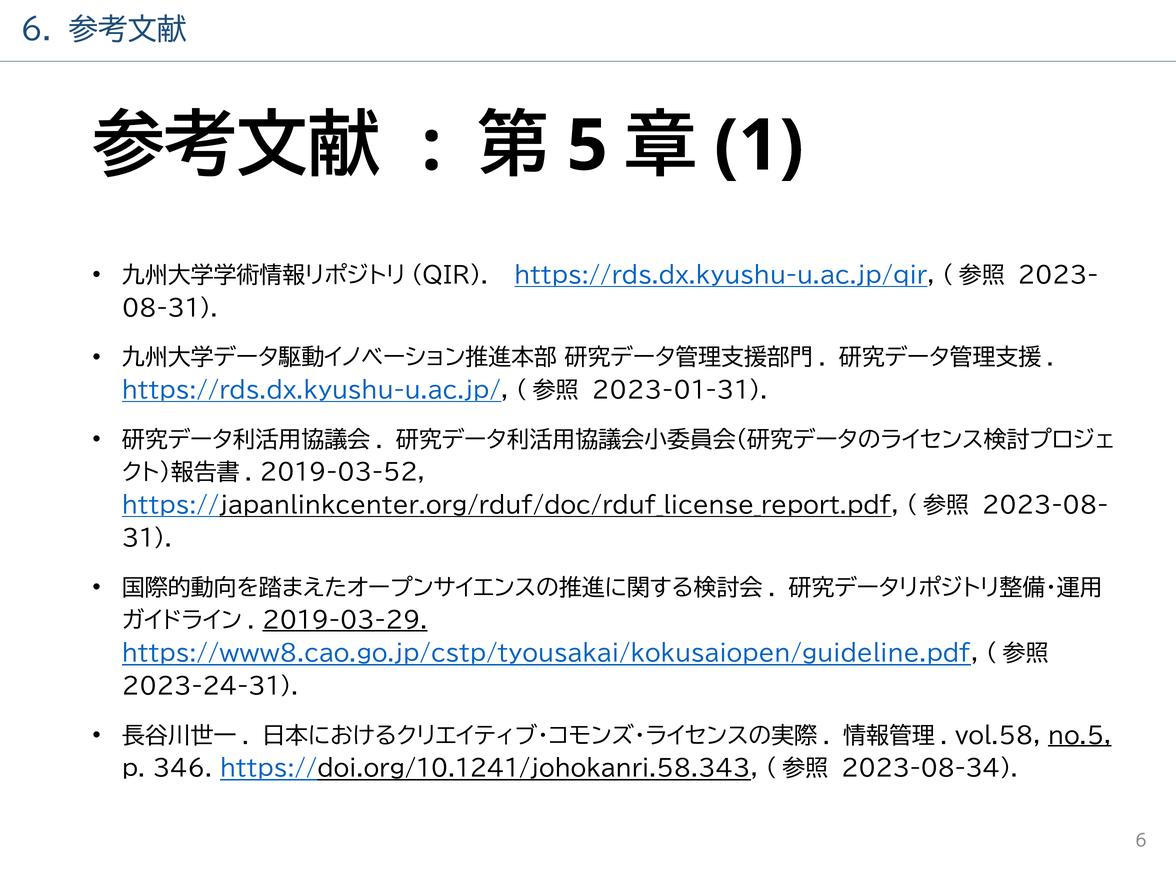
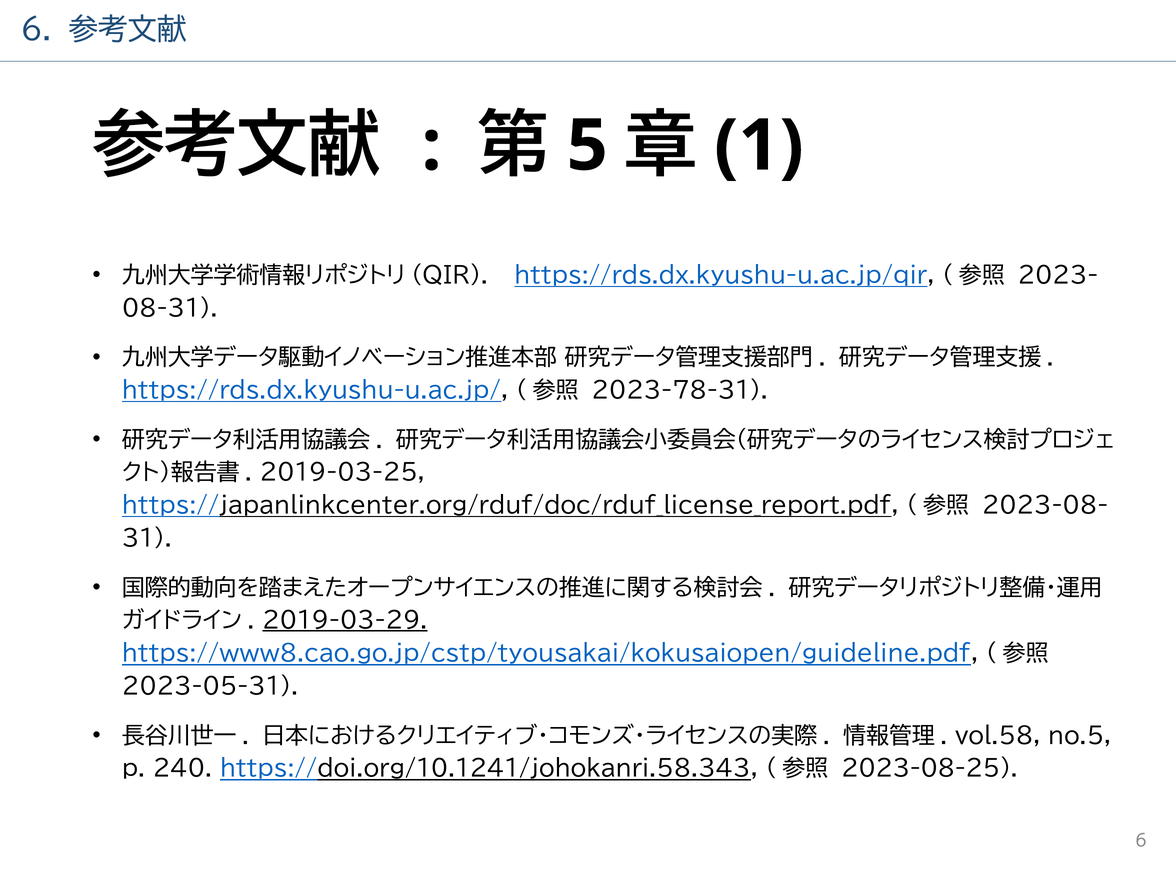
2023-01-31: 2023-01-31 -> 2023-78-31
2019-03-52: 2019-03-52 -> 2019-03-25
2023-24-31: 2023-24-31 -> 2023-05-31
no.5 underline: present -> none
346: 346 -> 240
2023-08-34: 2023-08-34 -> 2023-08-25
